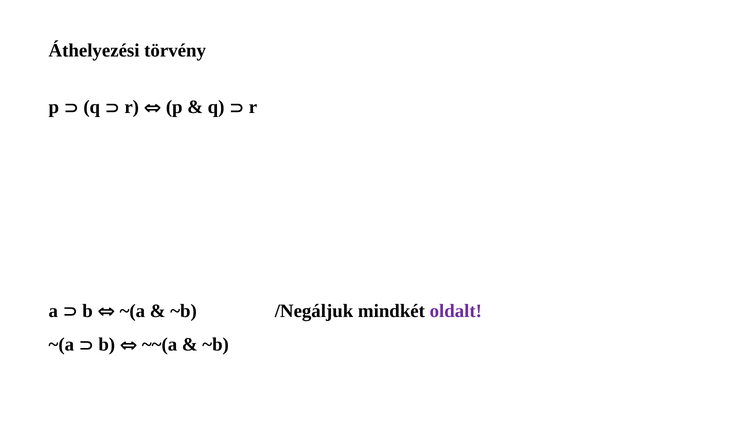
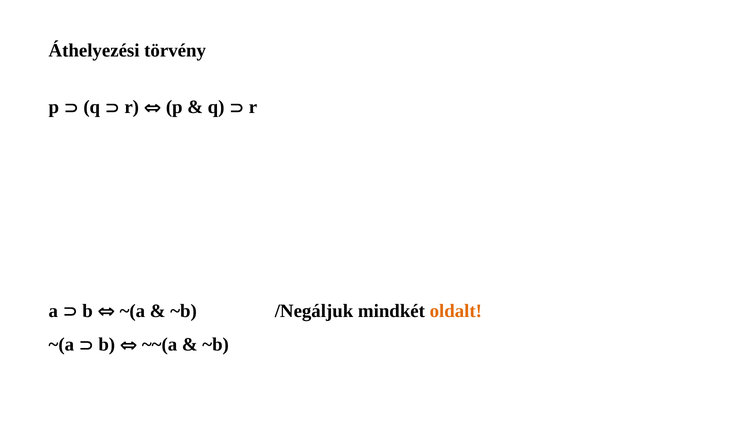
oldalt colour: purple -> orange
